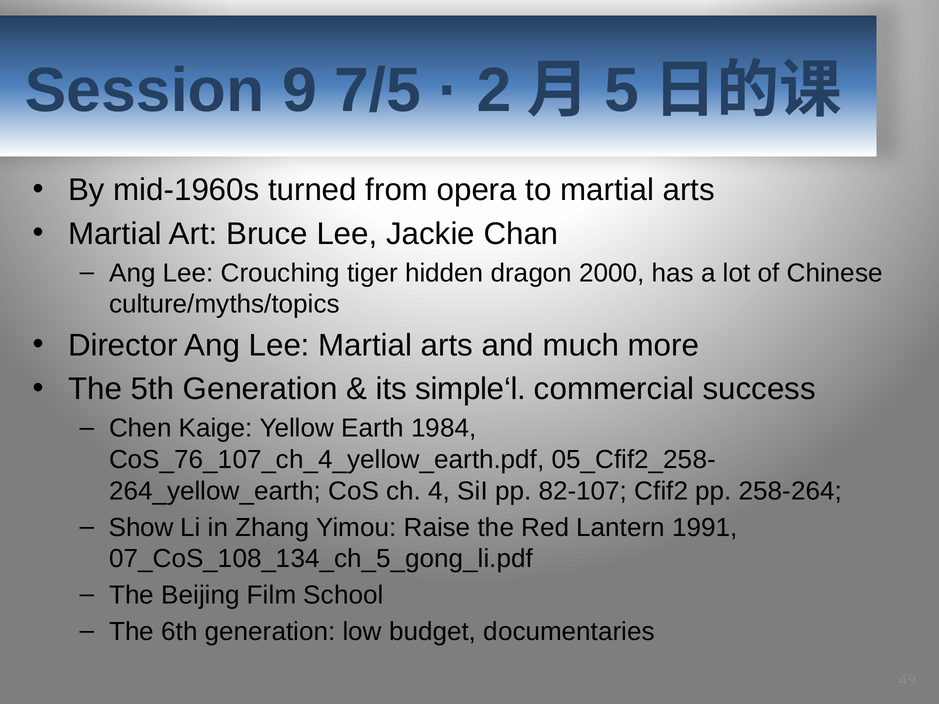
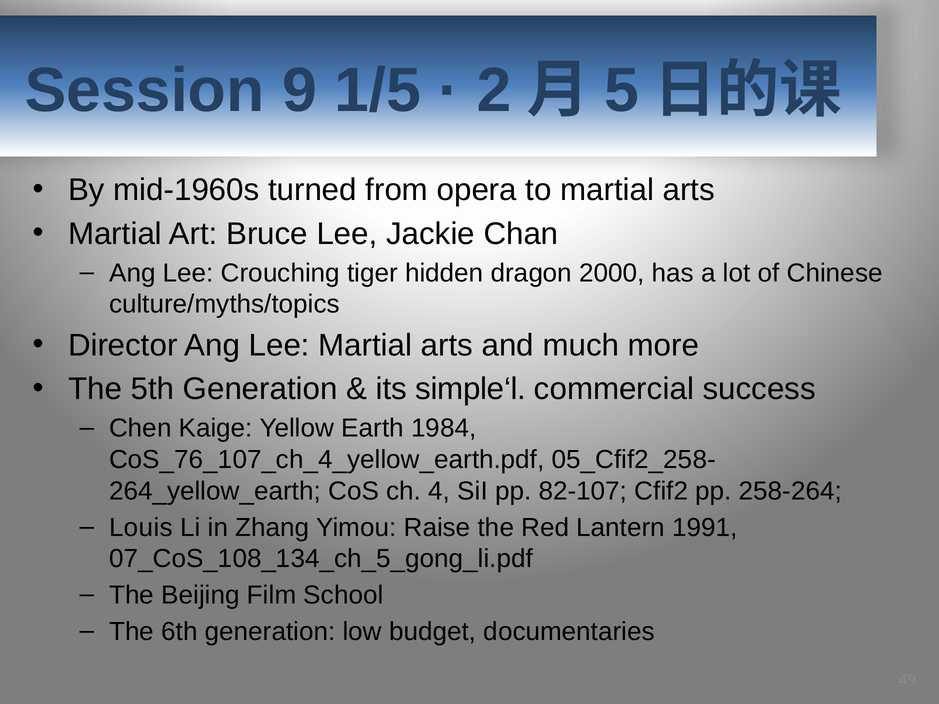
7/5: 7/5 -> 1/5
Show: Show -> Louis
